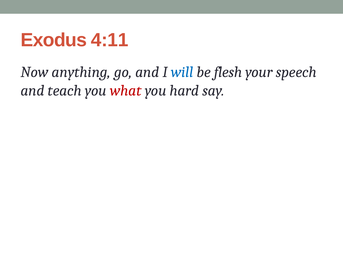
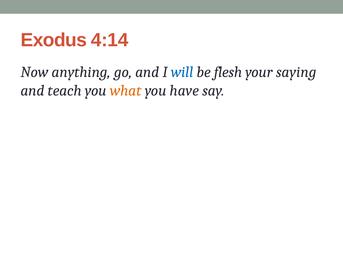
4:11: 4:11 -> 4:14
speech: speech -> saying
what colour: red -> orange
hard: hard -> have
